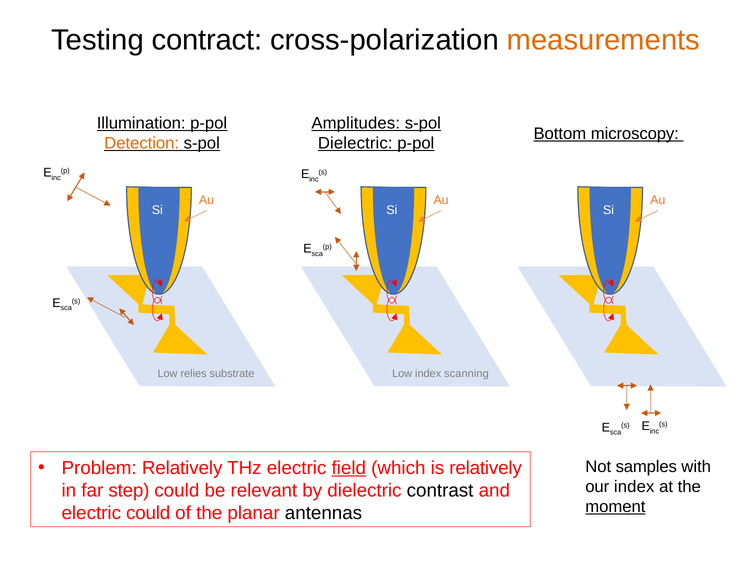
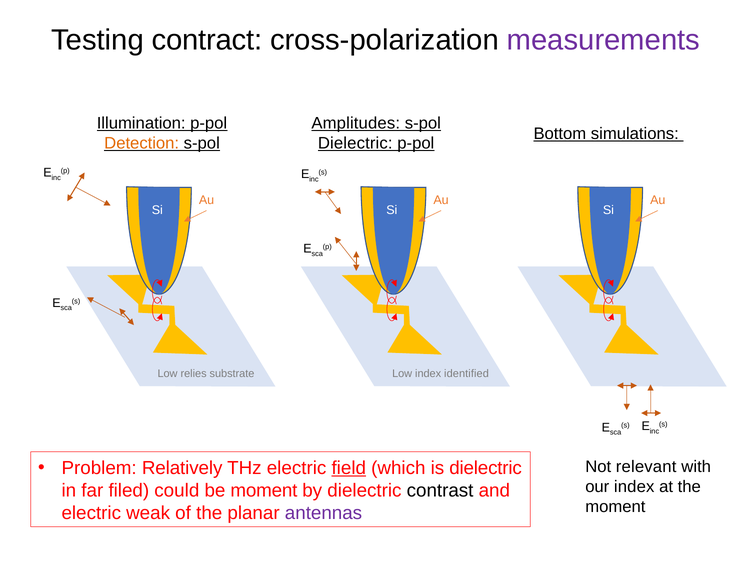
measurements colour: orange -> purple
microscopy: microscopy -> simulations
scanning: scanning -> identified
is relatively: relatively -> dielectric
samples: samples -> relevant
step: step -> filed
be relevant: relevant -> moment
moment at (615, 507) underline: present -> none
electric could: could -> weak
antennas colour: black -> purple
